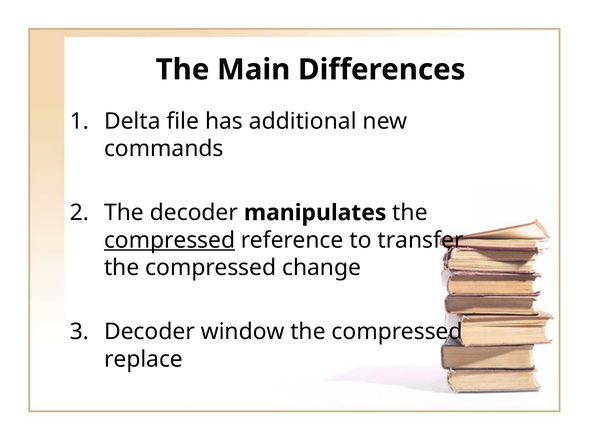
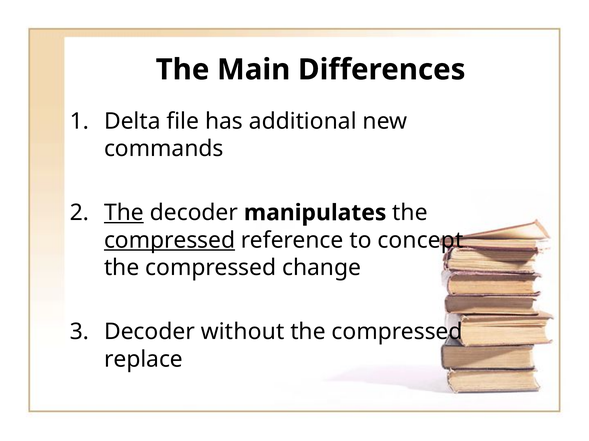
The at (124, 213) underline: none -> present
transfer: transfer -> concept
window: window -> without
